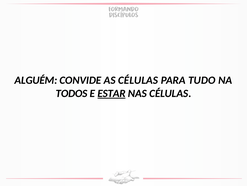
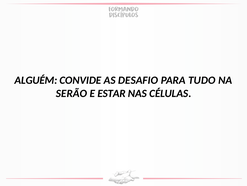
AS CÉLULAS: CÉLULAS -> DESAFIO
TODOS: TODOS -> SERÃO
ESTAR underline: present -> none
